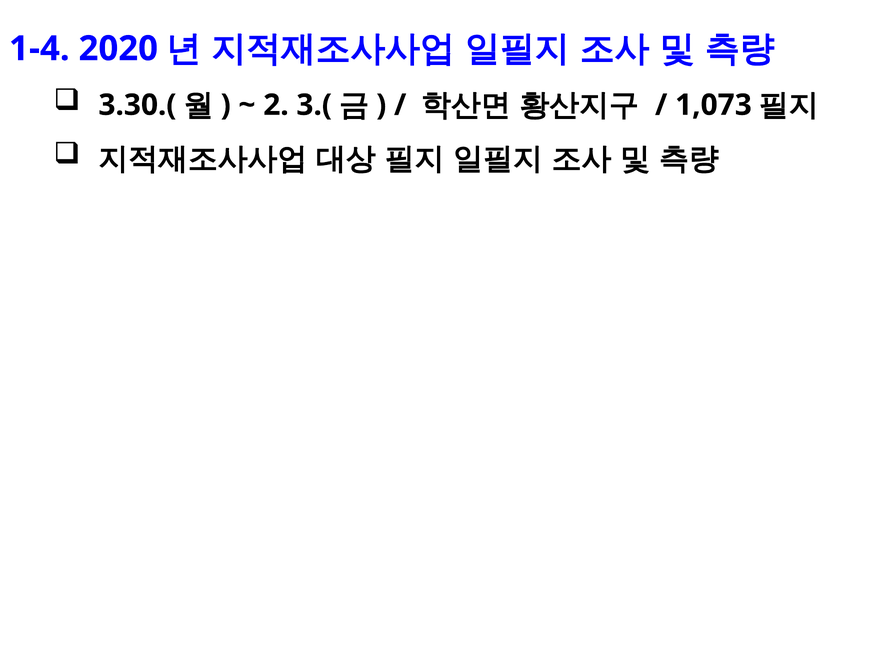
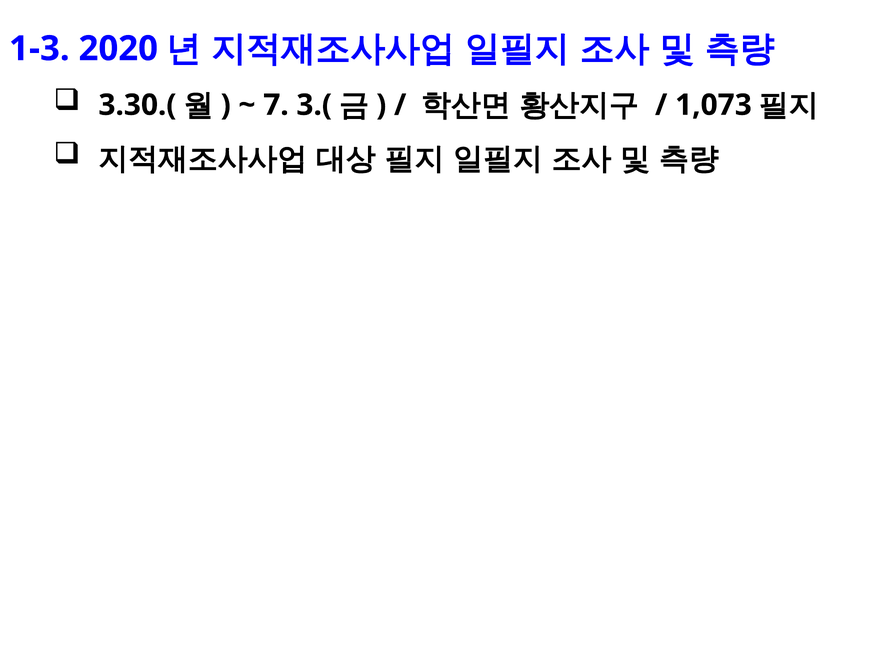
1-4: 1-4 -> 1-3
2: 2 -> 7
